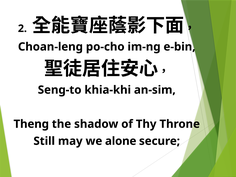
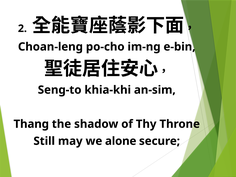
Theng: Theng -> Thang
